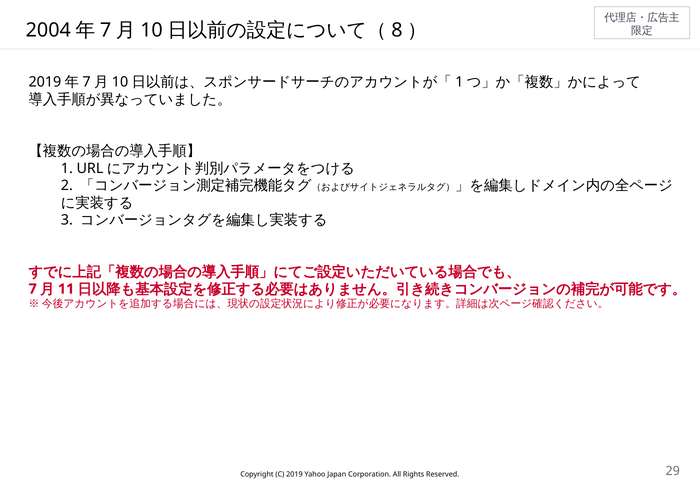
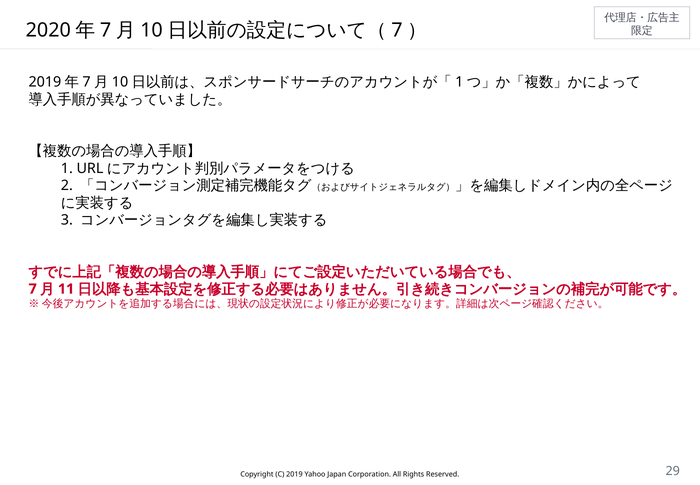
2004: 2004 -> 2020
8 at (397, 30): 8 -> 7
